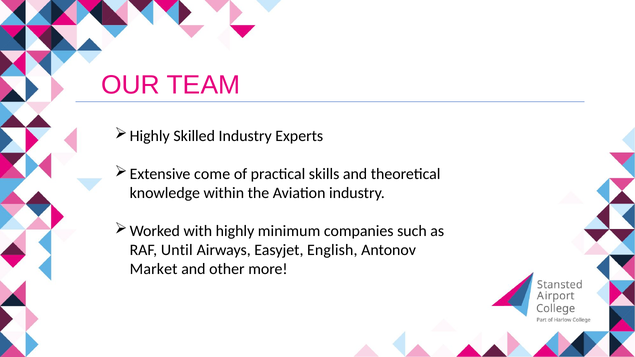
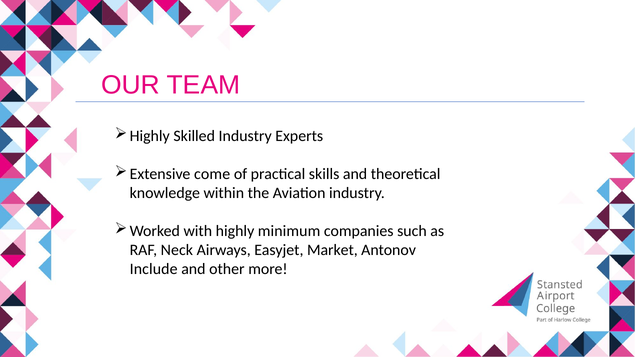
Until: Until -> Neck
English: English -> Market
Market: Market -> Include
